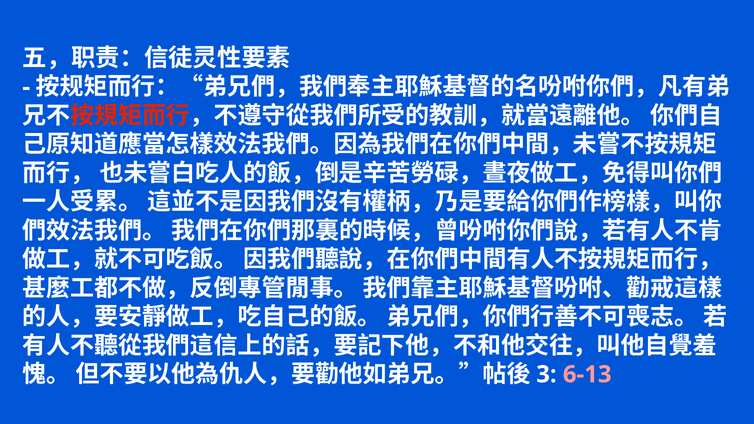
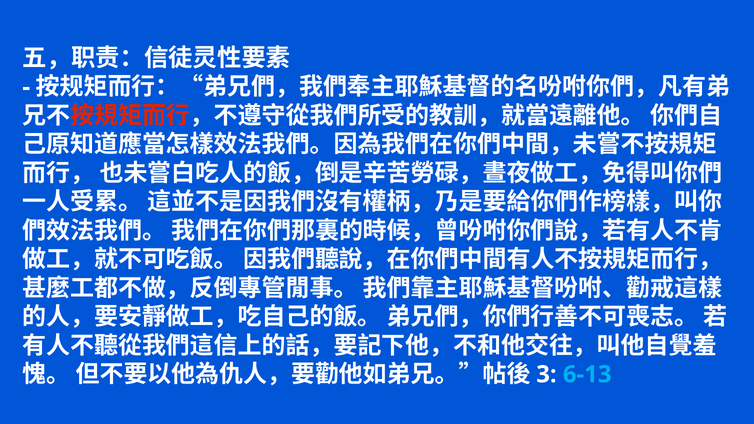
6-13 colour: pink -> light blue
